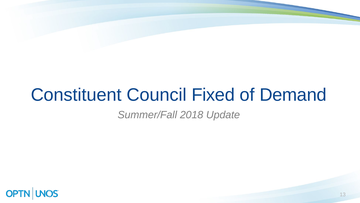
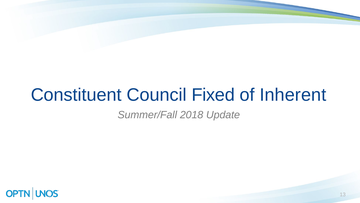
Demand: Demand -> Inherent
